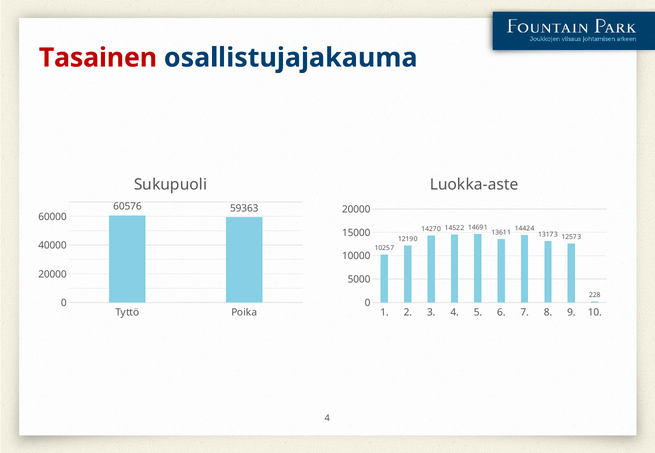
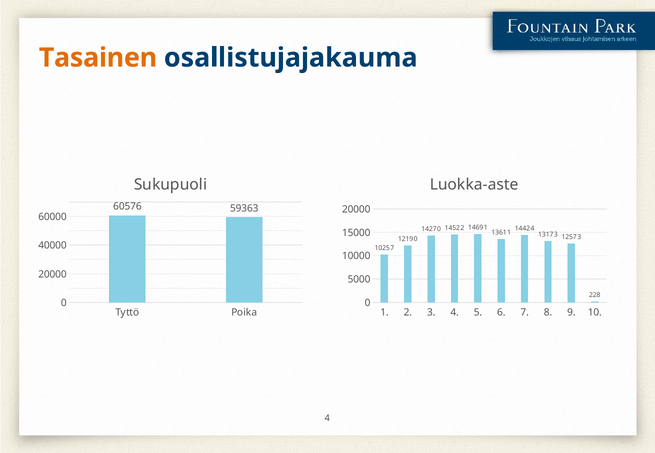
Tasainen colour: red -> orange
